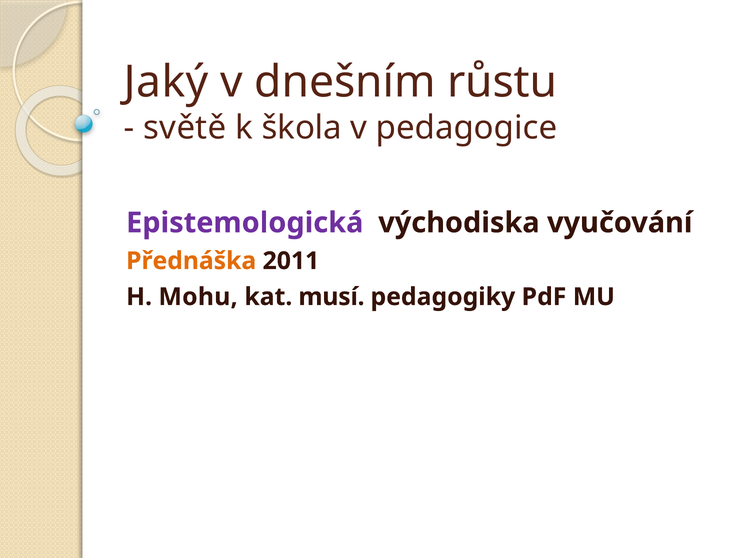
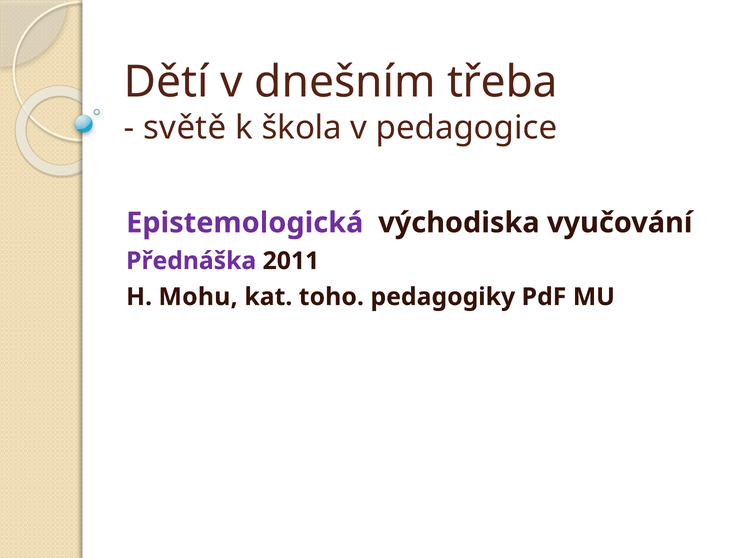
Jaký: Jaký -> Dětí
růstu: růstu -> třeba
Přednáška colour: orange -> purple
musí: musí -> toho
